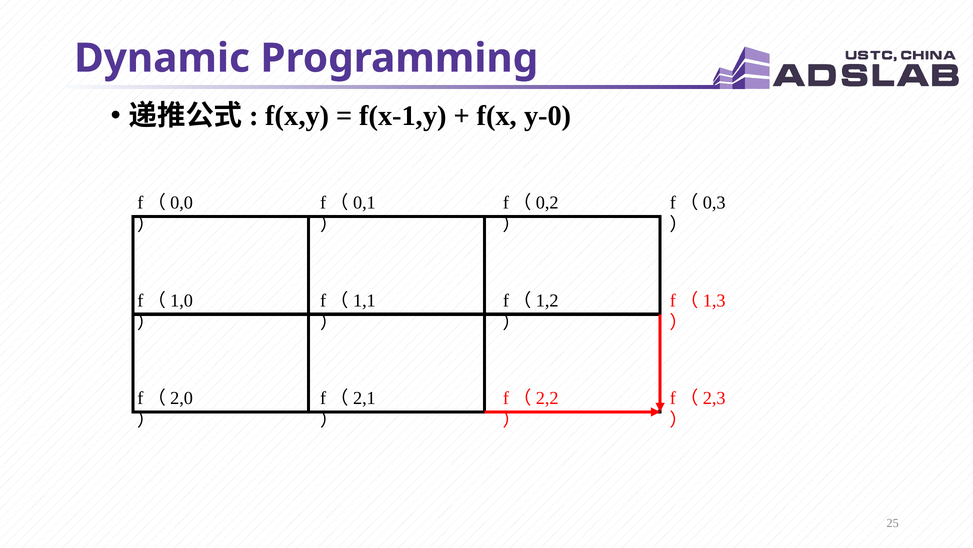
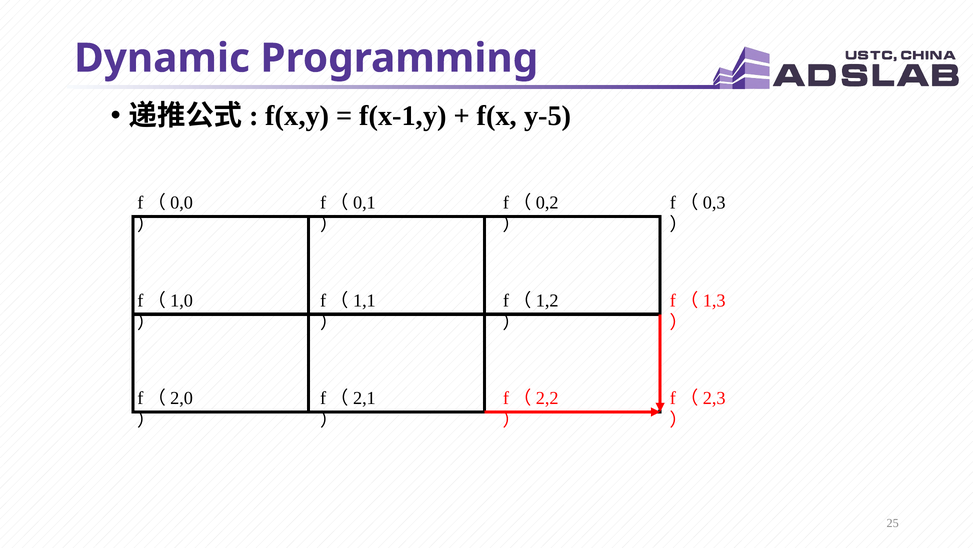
y-0: y-0 -> y-5
